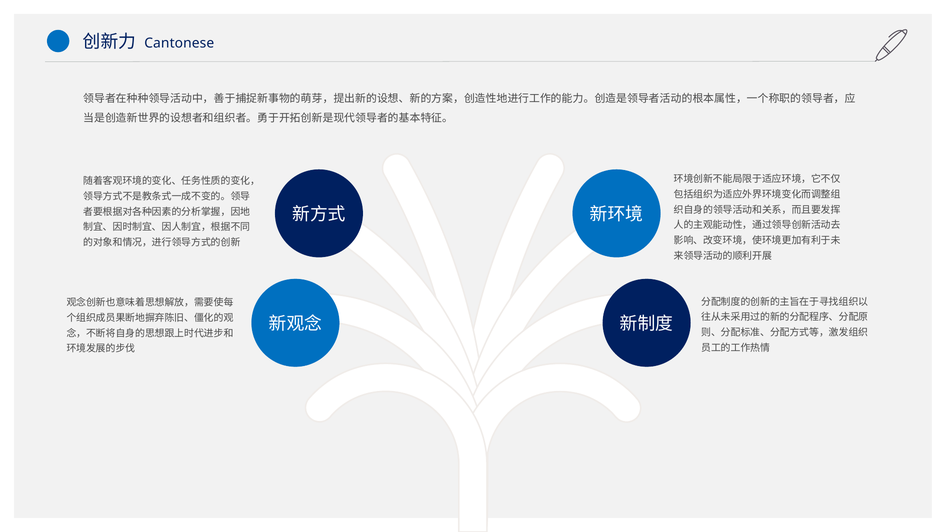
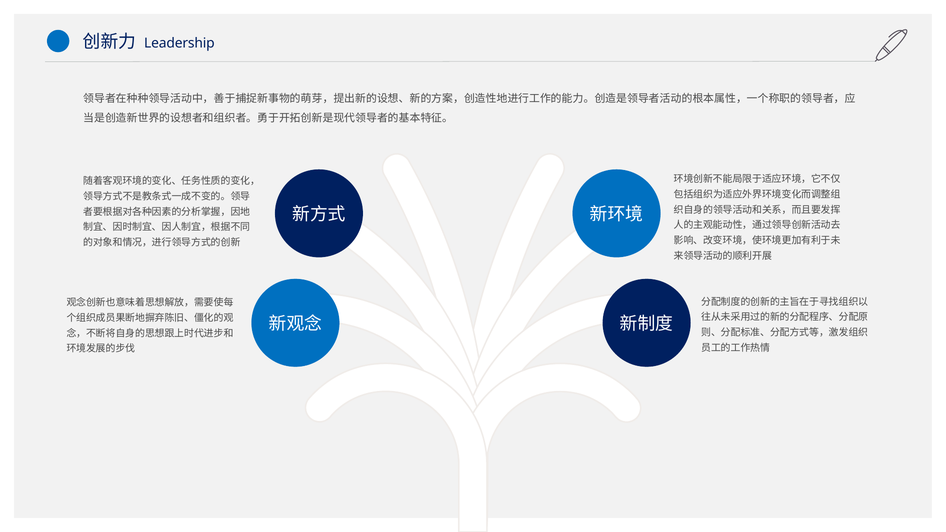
Cantonese: Cantonese -> Leadership
